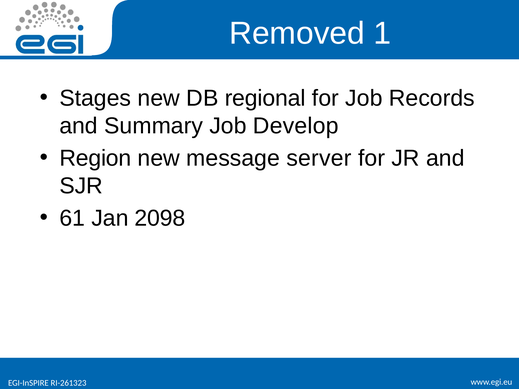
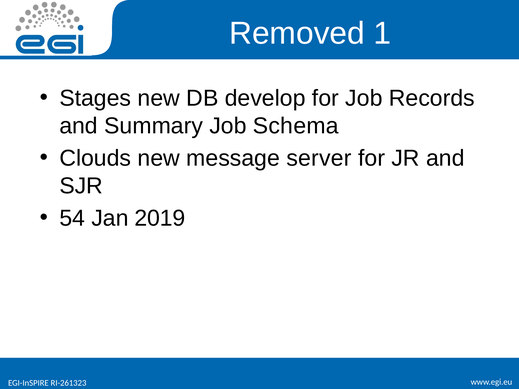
regional: regional -> develop
Develop: Develop -> Schema
Region: Region -> Clouds
61: 61 -> 54
2098: 2098 -> 2019
